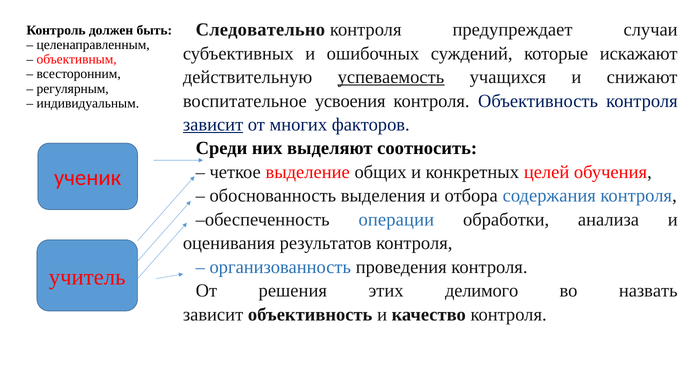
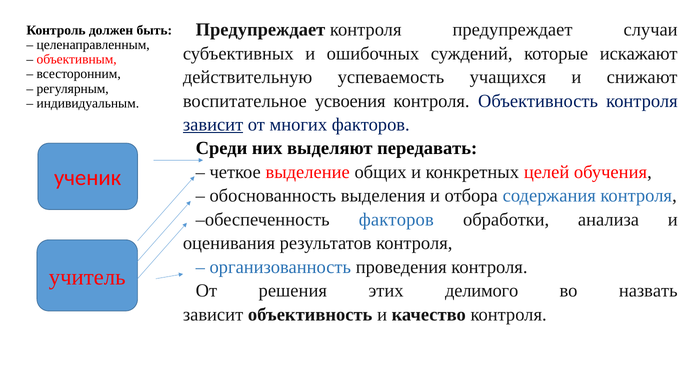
Следовательно at (260, 30): Следовательно -> Предупреждает
успеваемость underline: present -> none
соотносить: соотносить -> передавать
обеспеченность операции: операции -> факторов
